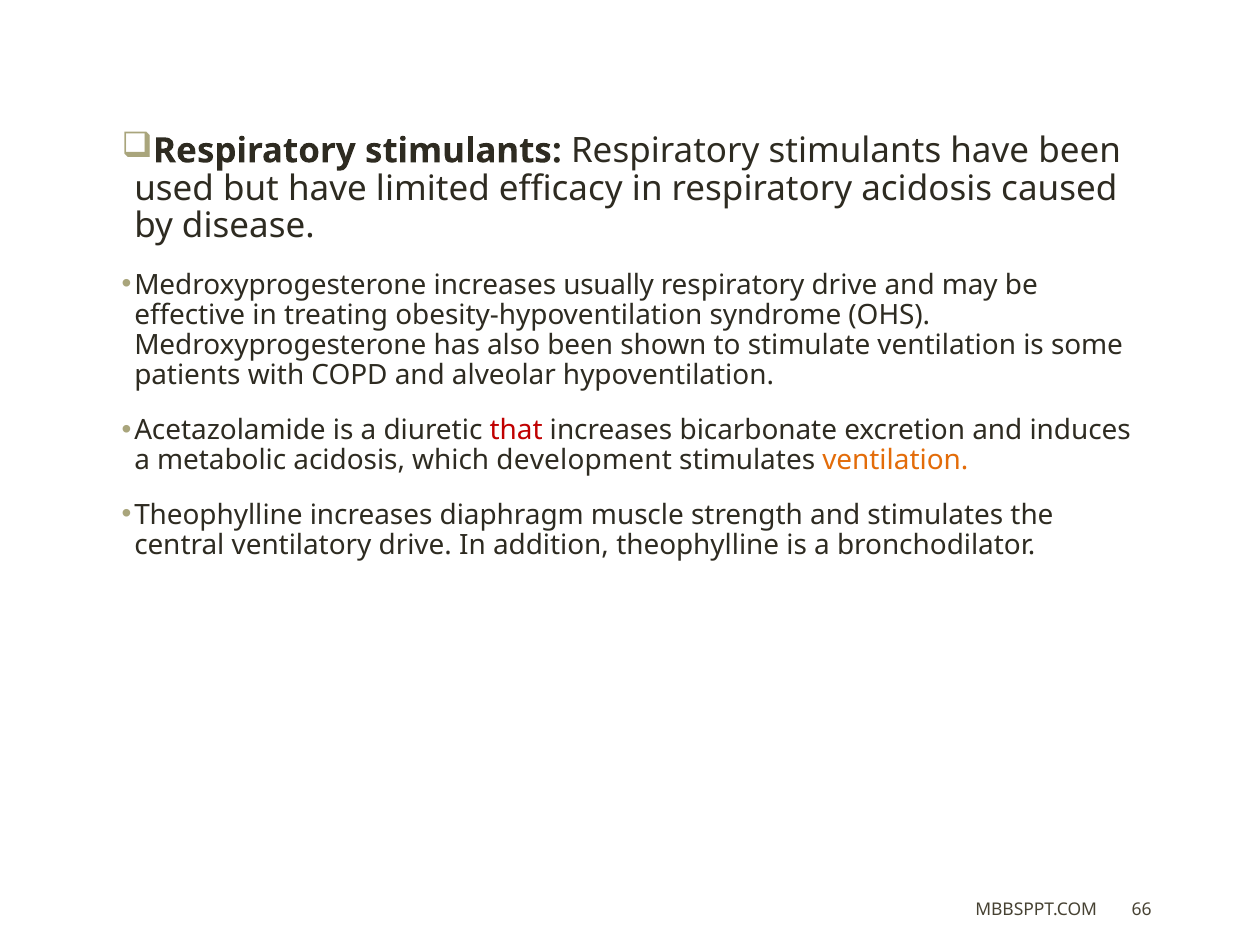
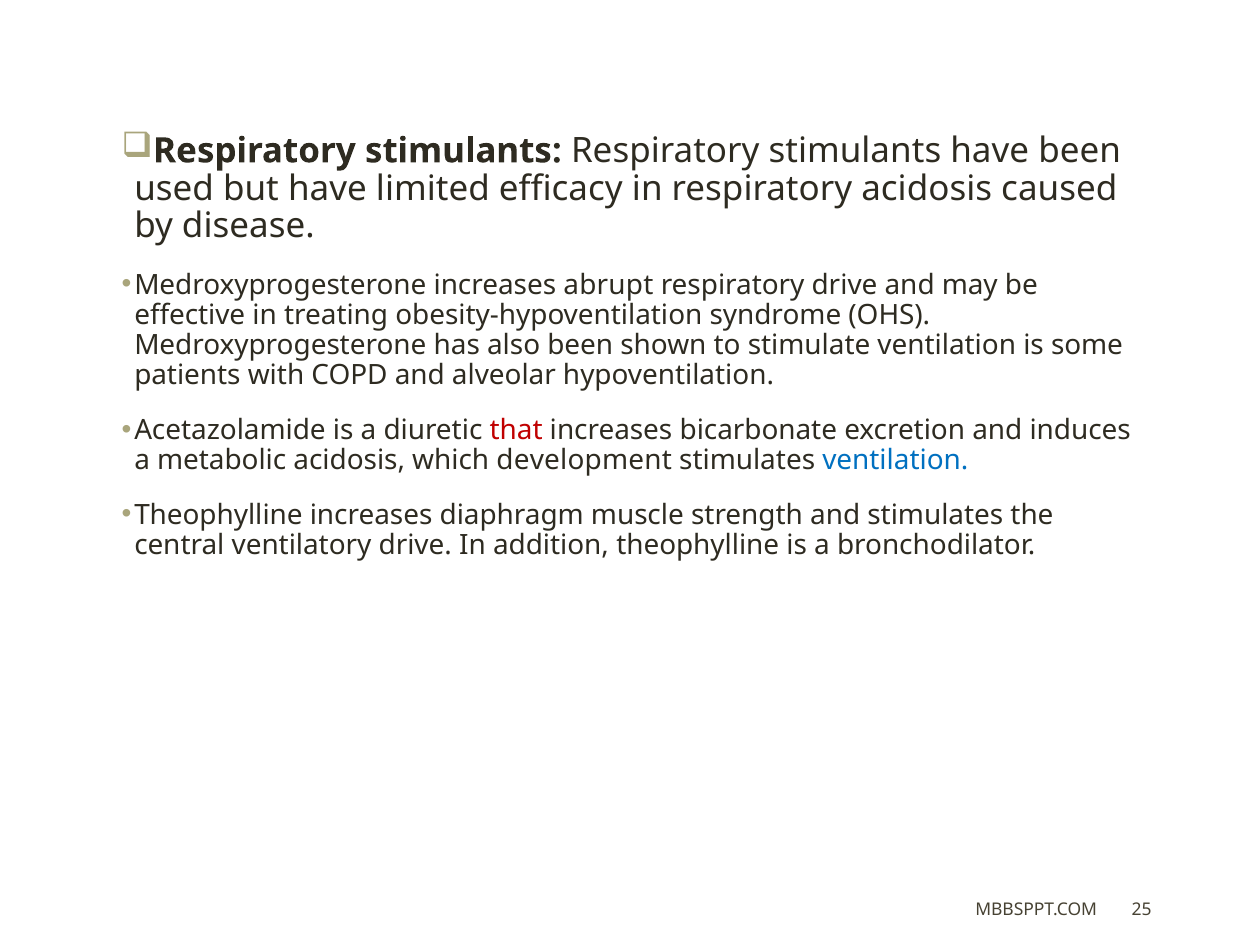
usually: usually -> abrupt
ventilation at (895, 460) colour: orange -> blue
66: 66 -> 25
